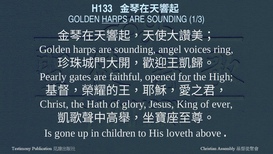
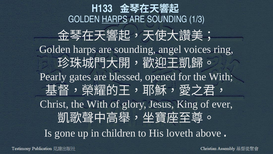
faithful: faithful -> blessed
for underline: present -> none
High at (221, 77): High -> With
Christ the Hath: Hath -> With
